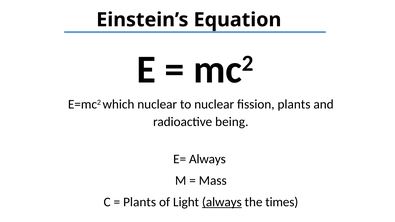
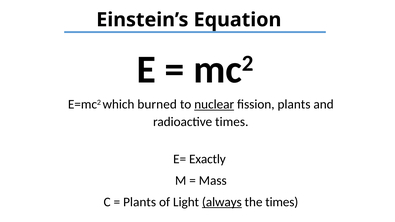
which nuclear: nuclear -> burned
nuclear at (214, 104) underline: none -> present
radioactive being: being -> times
E= Always: Always -> Exactly
